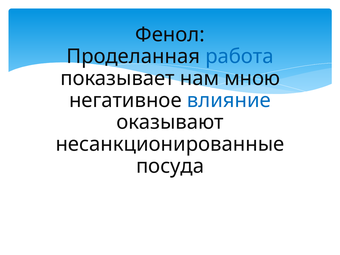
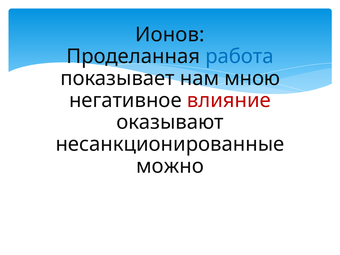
Фенол: Фенол -> Ионов
влияние colour: blue -> red
посуда: посуда -> можно
